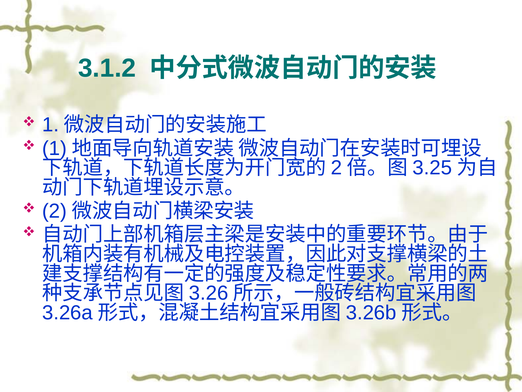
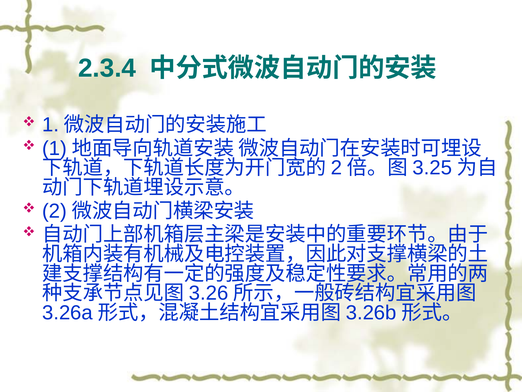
3.1.2: 3.1.2 -> 2.3.4
